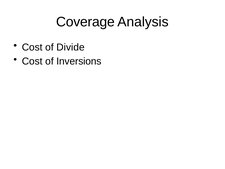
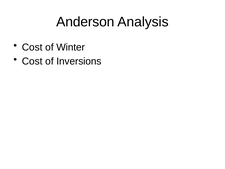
Coverage: Coverage -> Anderson
Divide: Divide -> Winter
